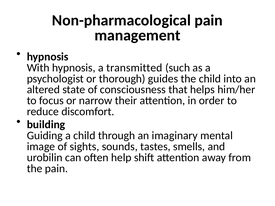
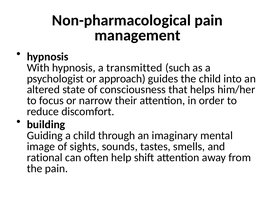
thorough: thorough -> approach
urobilin: urobilin -> rational
